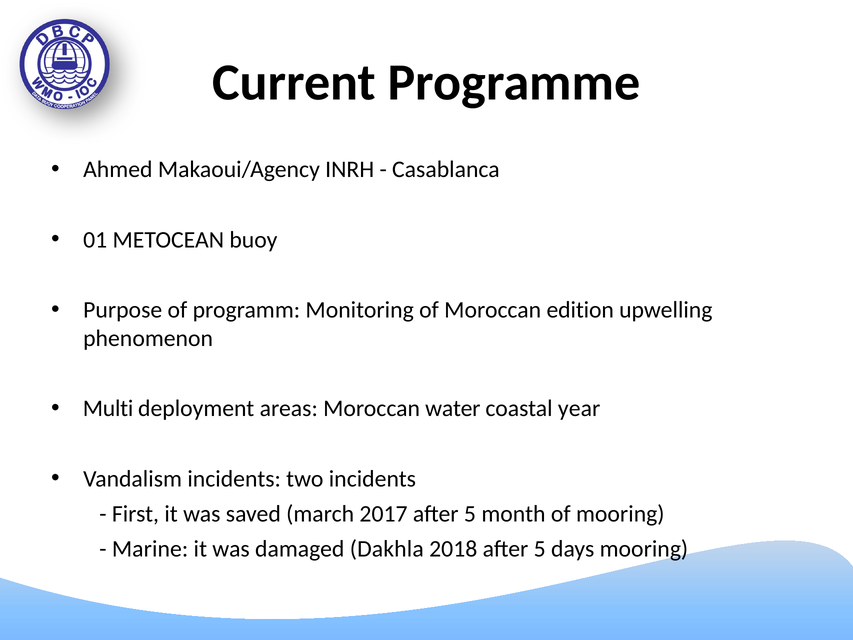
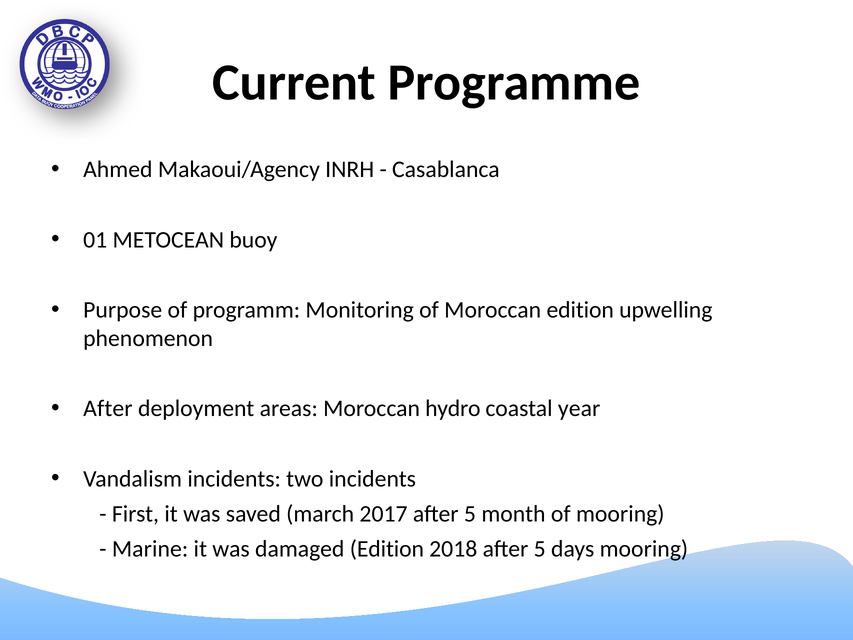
Multi at (108, 408): Multi -> After
water: water -> hydro
damaged Dakhla: Dakhla -> Edition
